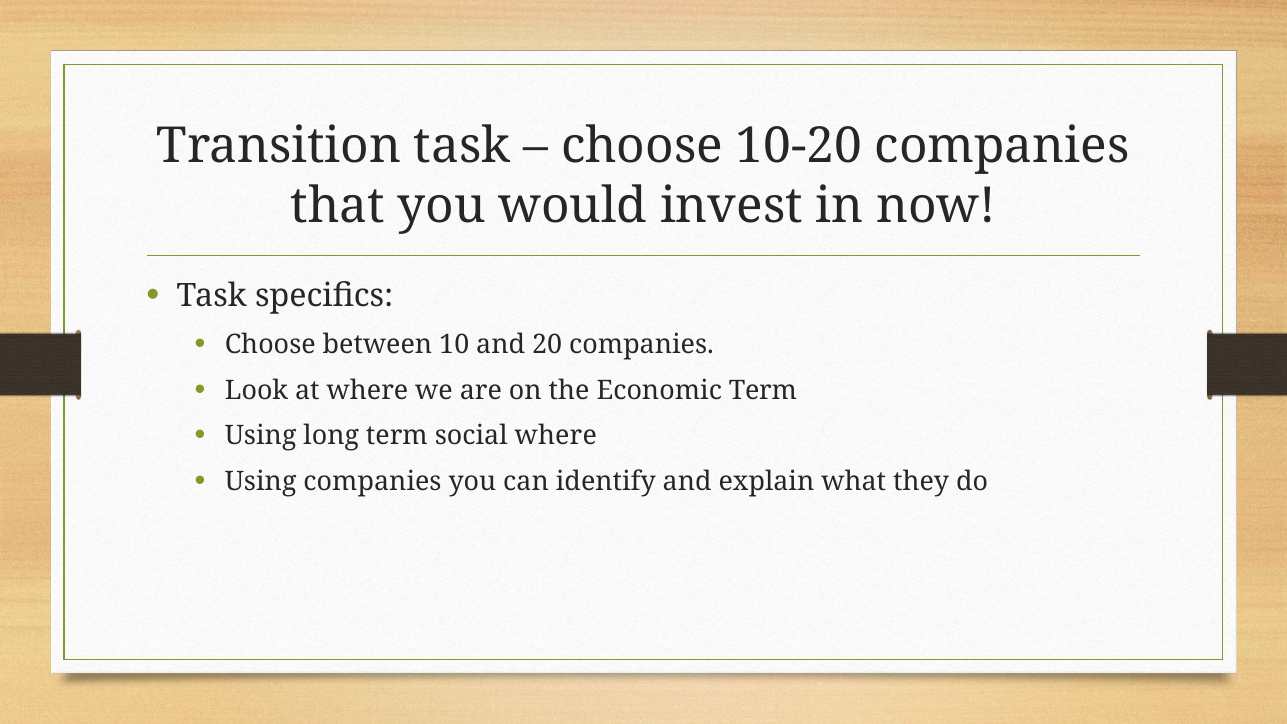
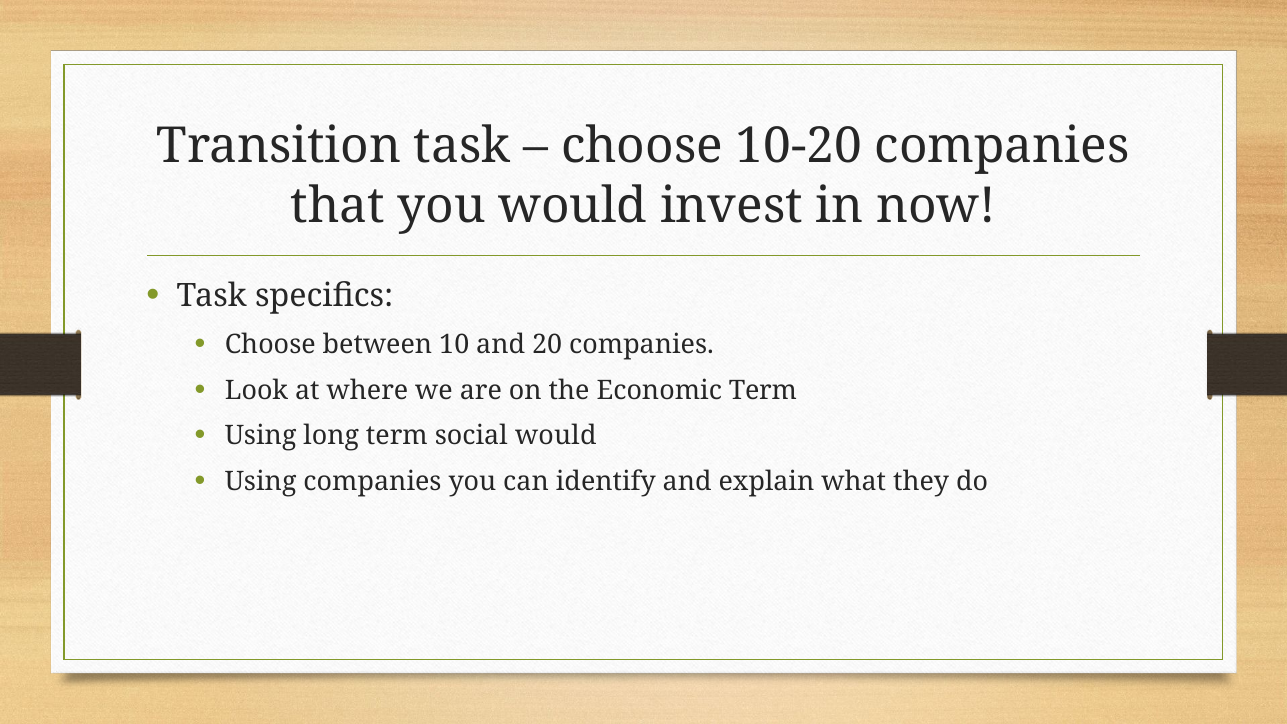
social where: where -> would
